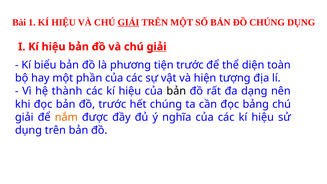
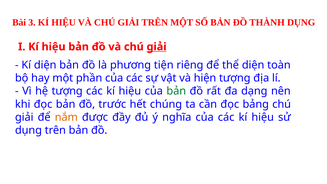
1: 1 -> 3
GIẢI at (128, 22) underline: present -> none
ĐỒ CHÚNG: CHÚNG -> THÀNH
Kí biểu: biểu -> diện
tiện trước: trước -> riêng
hệ thành: thành -> tượng
bản at (176, 91) colour: black -> green
